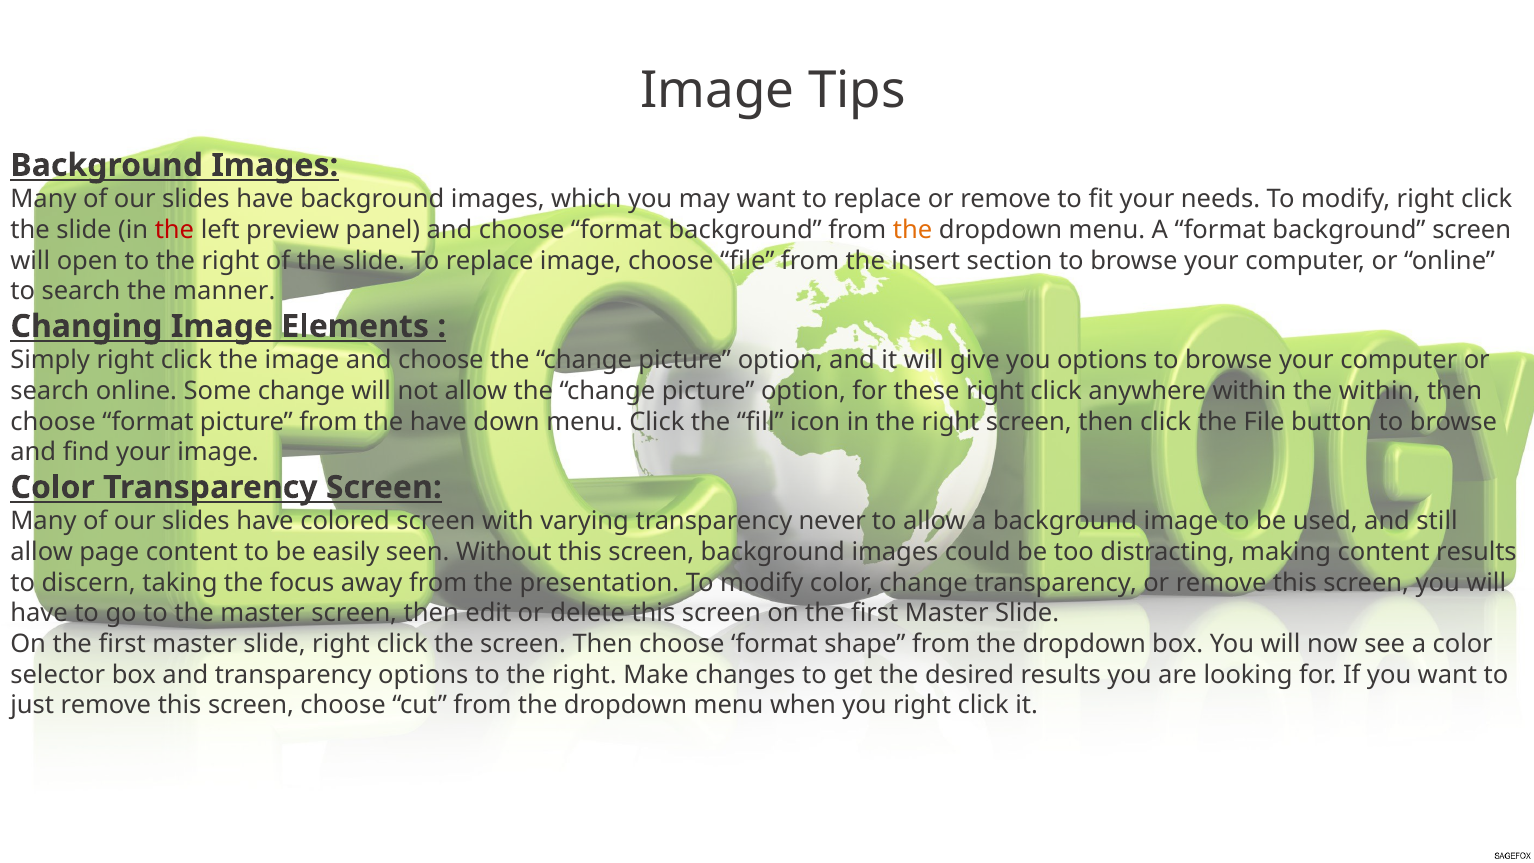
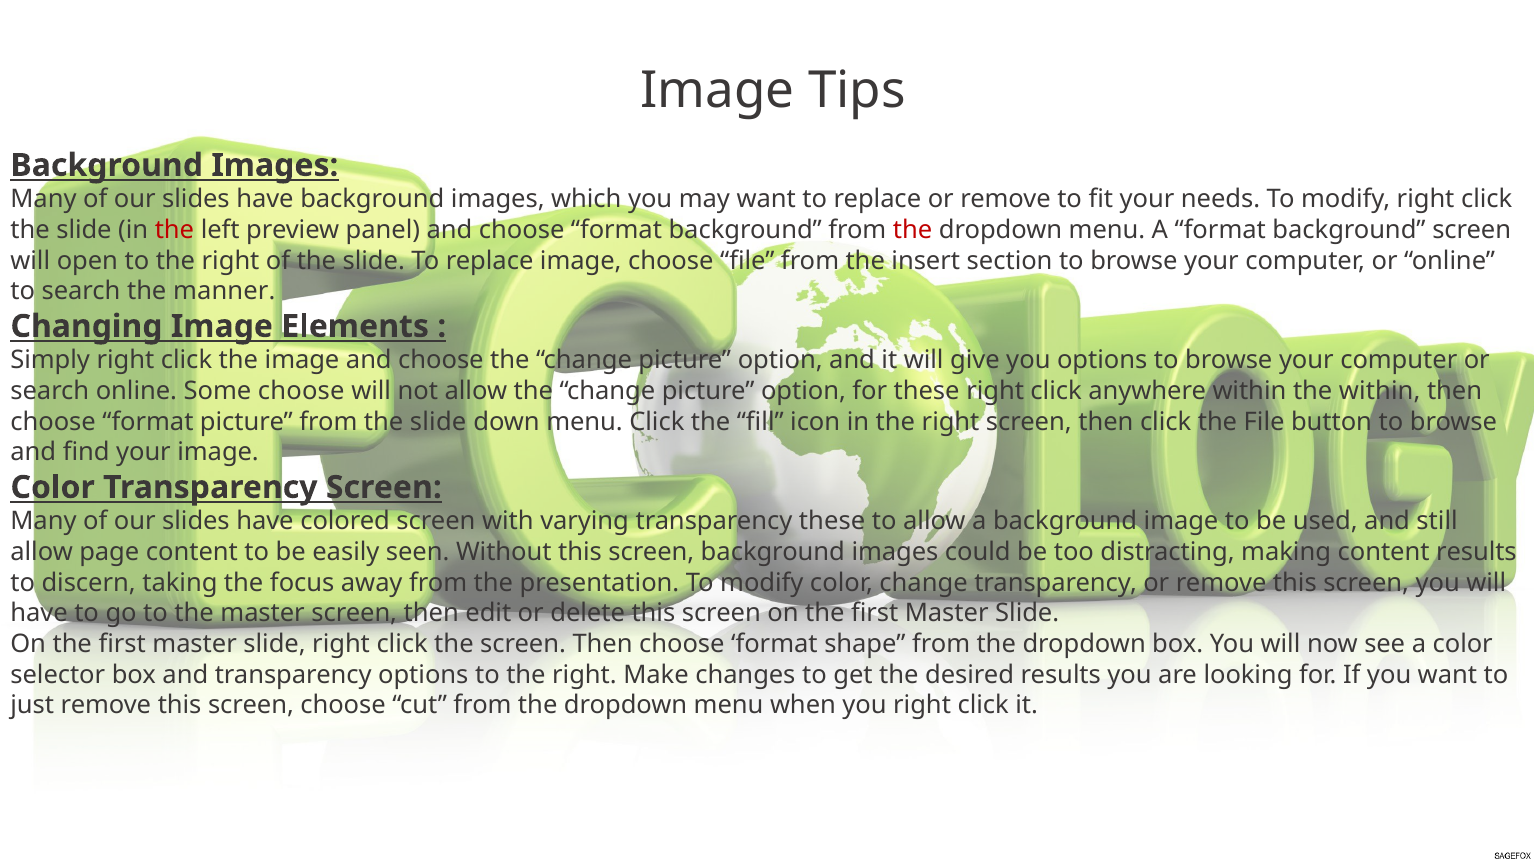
the at (913, 230) colour: orange -> red
Some change: change -> choose
from the have: have -> slide
transparency never: never -> these
